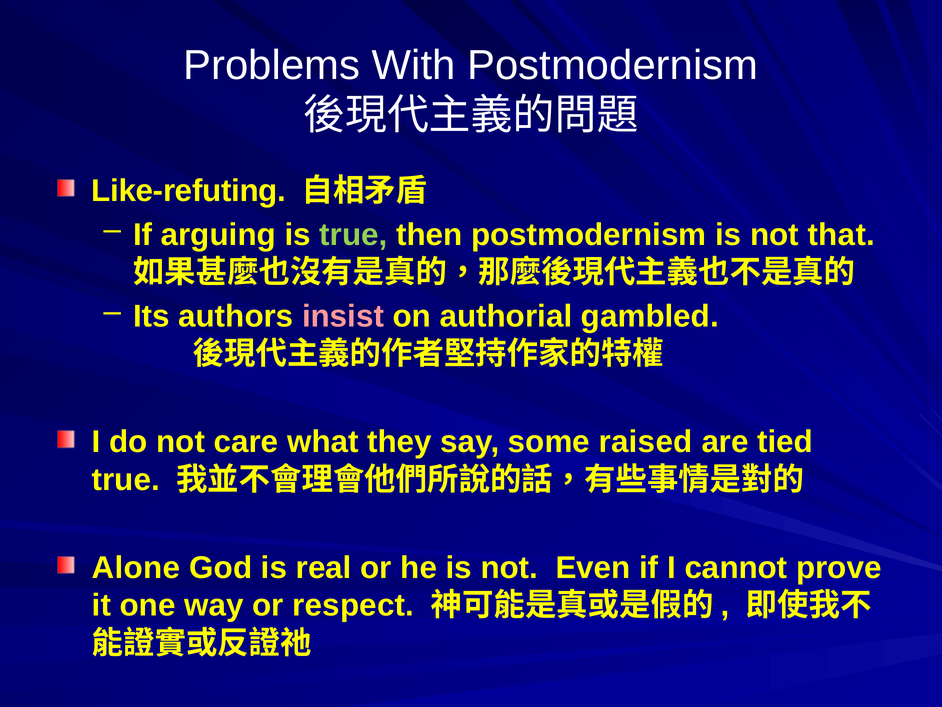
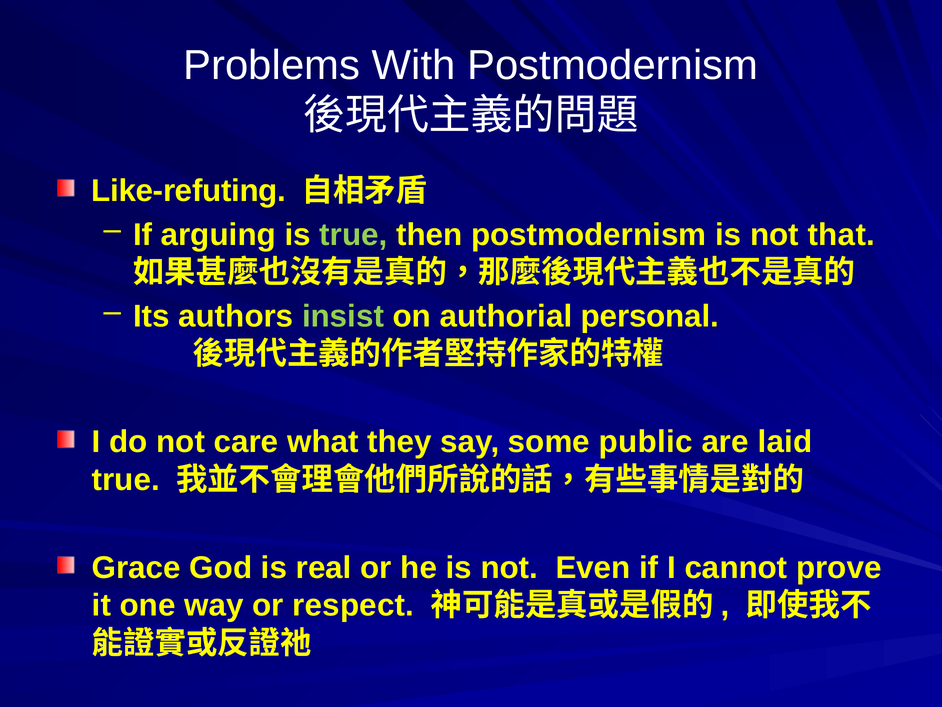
insist colour: pink -> light green
gambled: gambled -> personal
raised: raised -> public
tied: tied -> laid
Alone: Alone -> Grace
